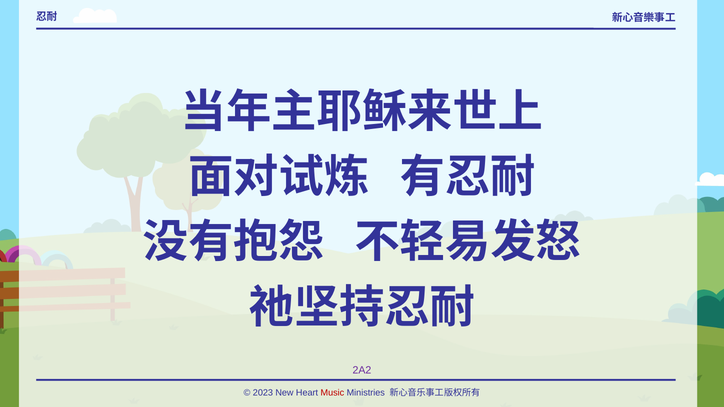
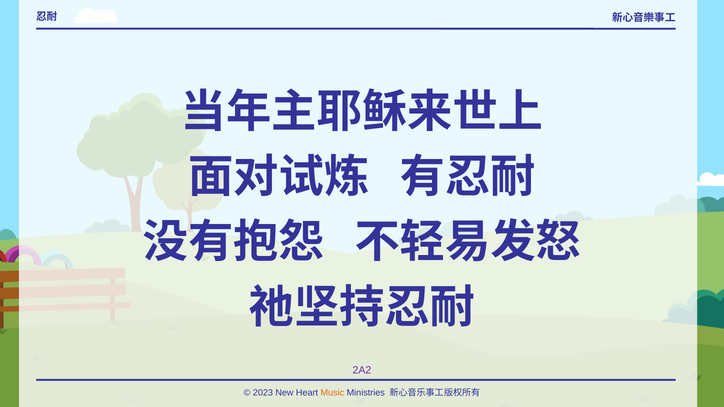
Music colour: red -> orange
